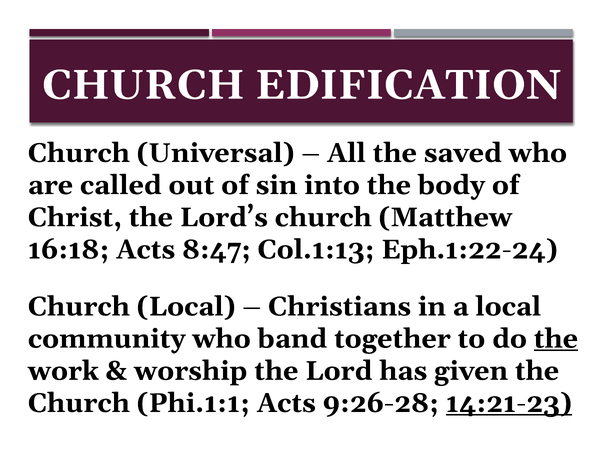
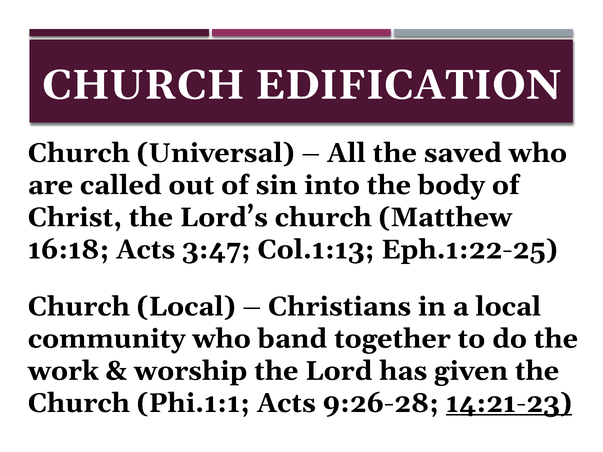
8:47: 8:47 -> 3:47
Eph.1:22-24: Eph.1:22-24 -> Eph.1:22-25
the at (556, 339) underline: present -> none
